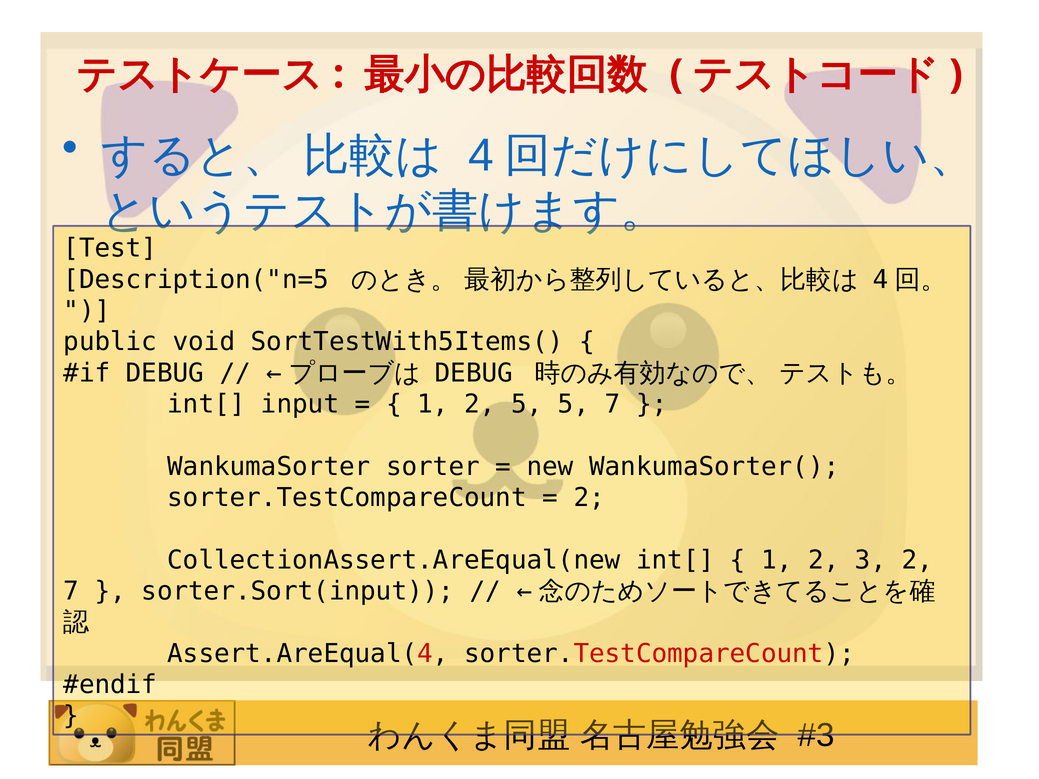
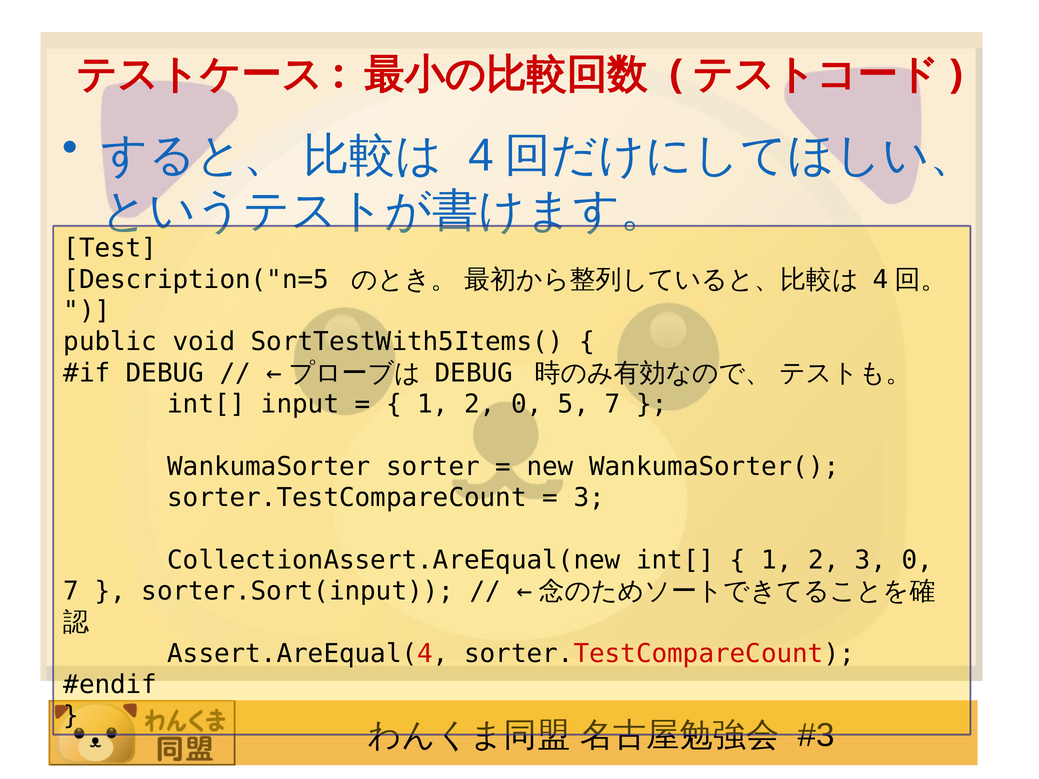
2 5: 5 -> 0
2 at (589, 498): 2 -> 3
3 2: 2 -> 0
